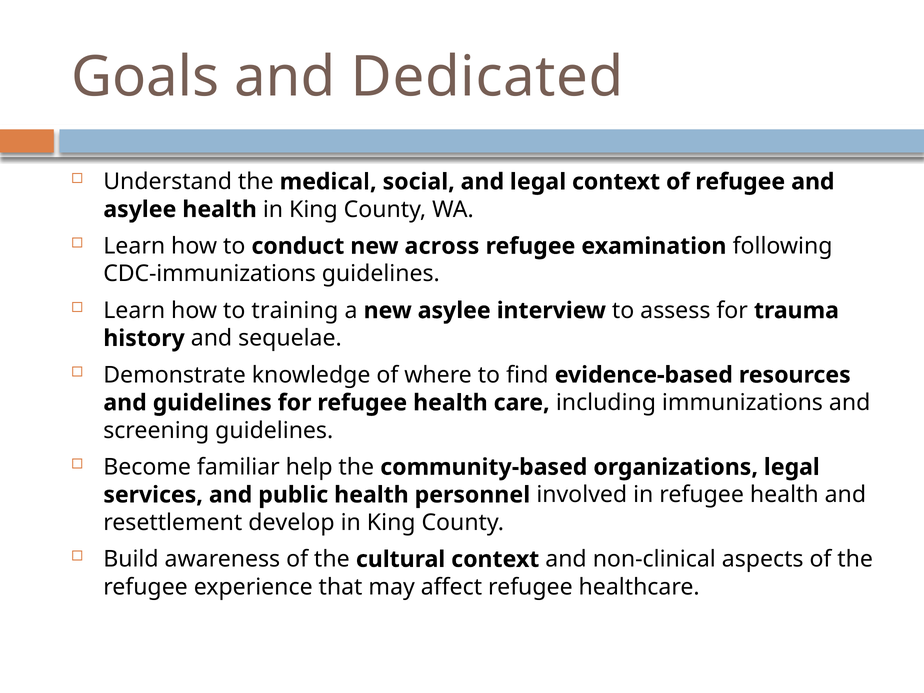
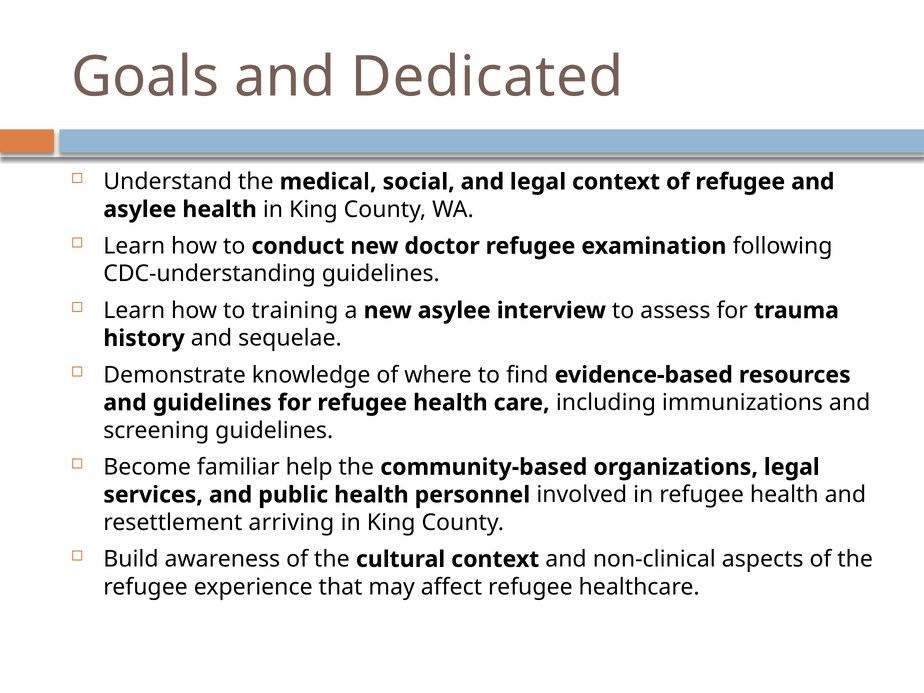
across: across -> doctor
CDC-immunizations: CDC-immunizations -> CDC-understanding
develop: develop -> arriving
